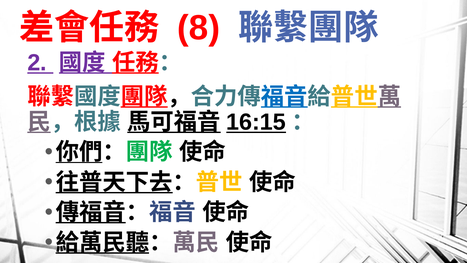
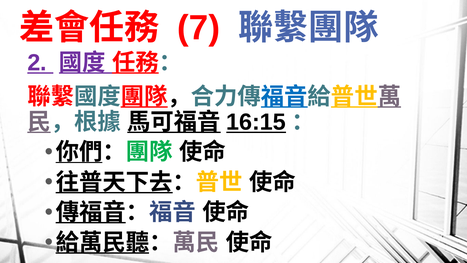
8: 8 -> 7
